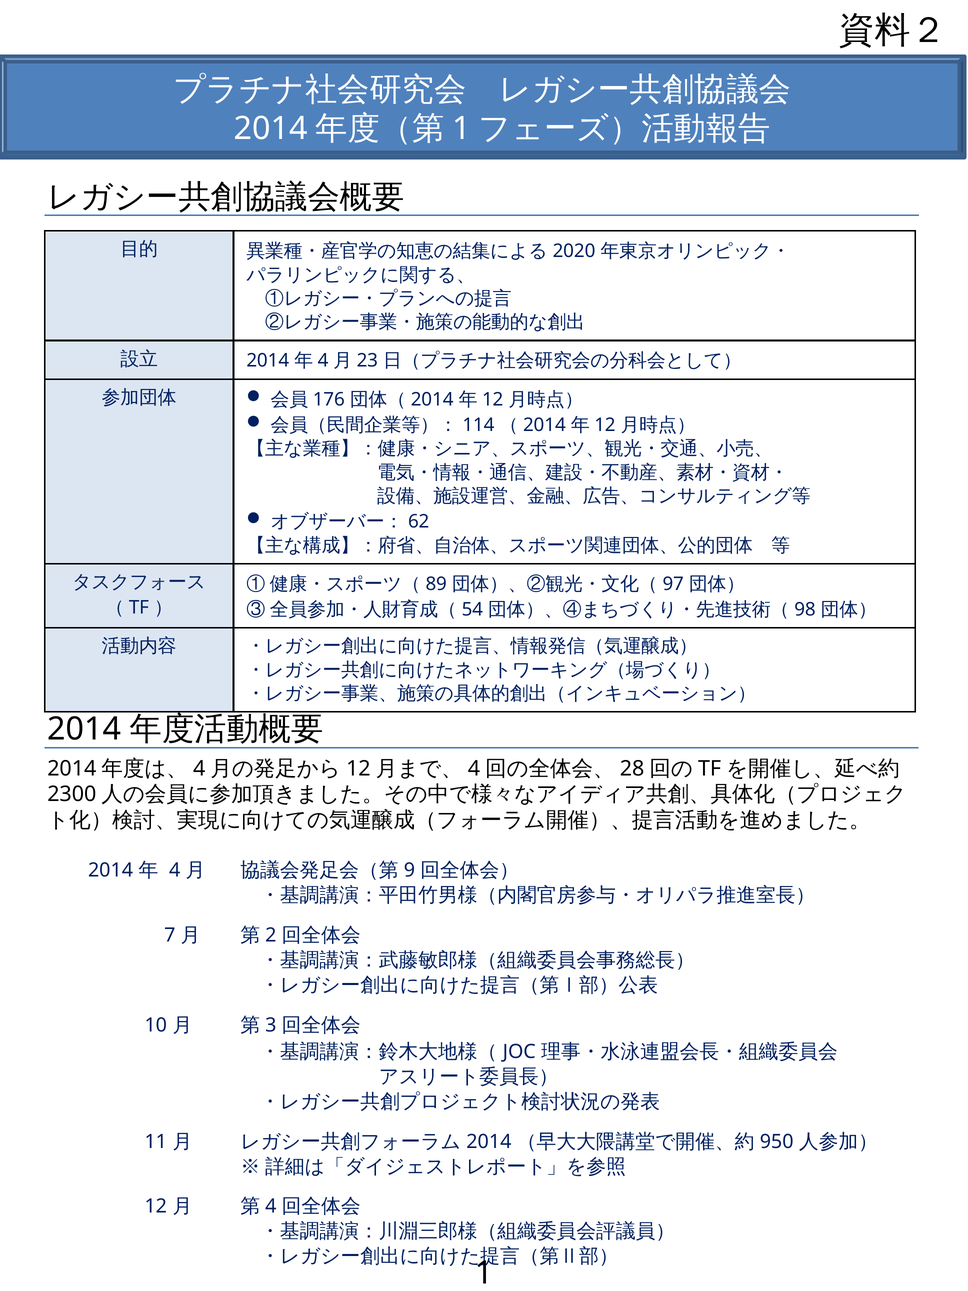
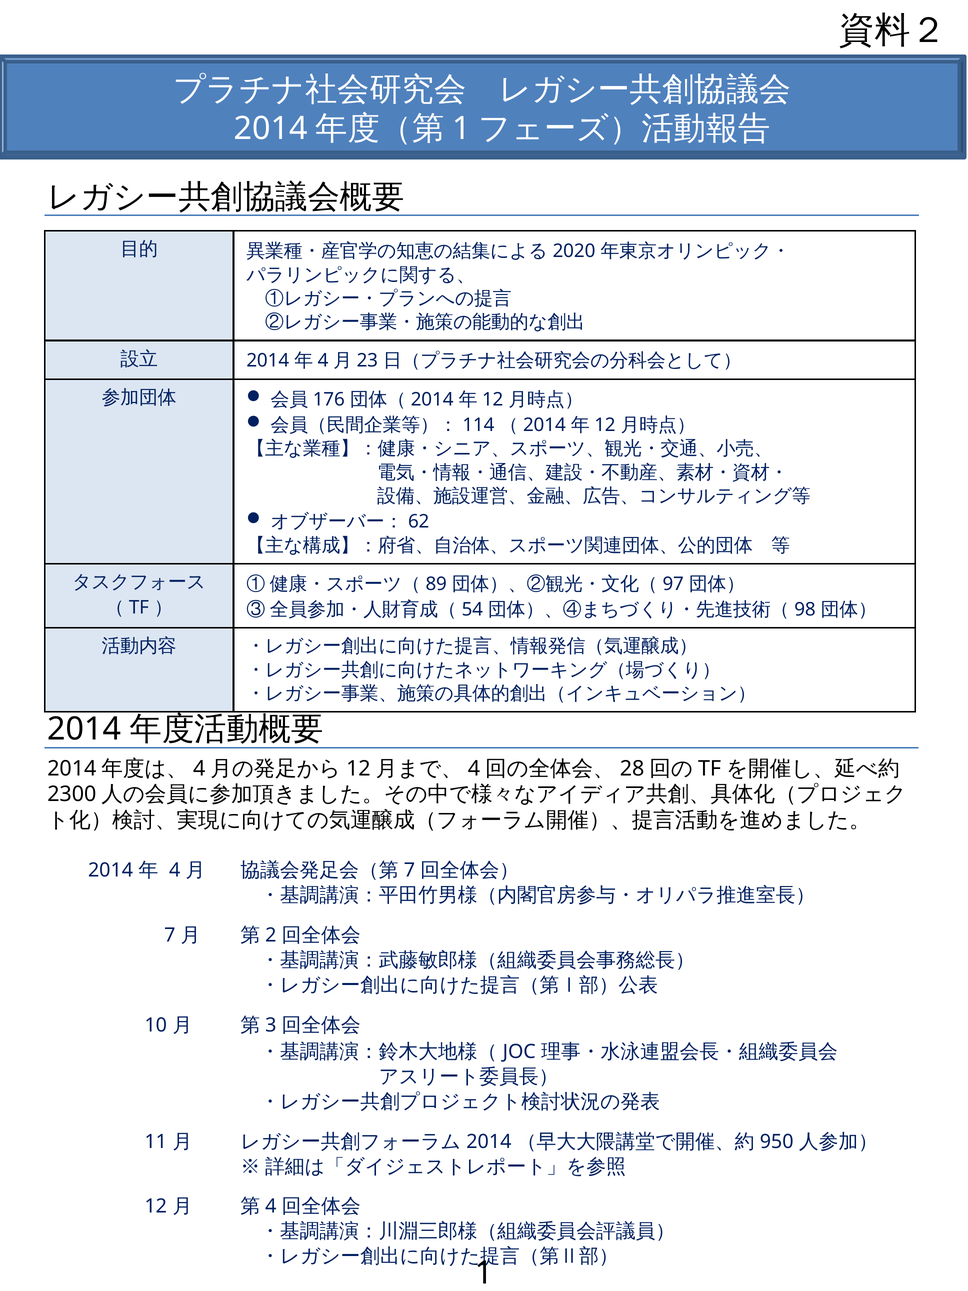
9 at (409, 870): 9 -> 7
